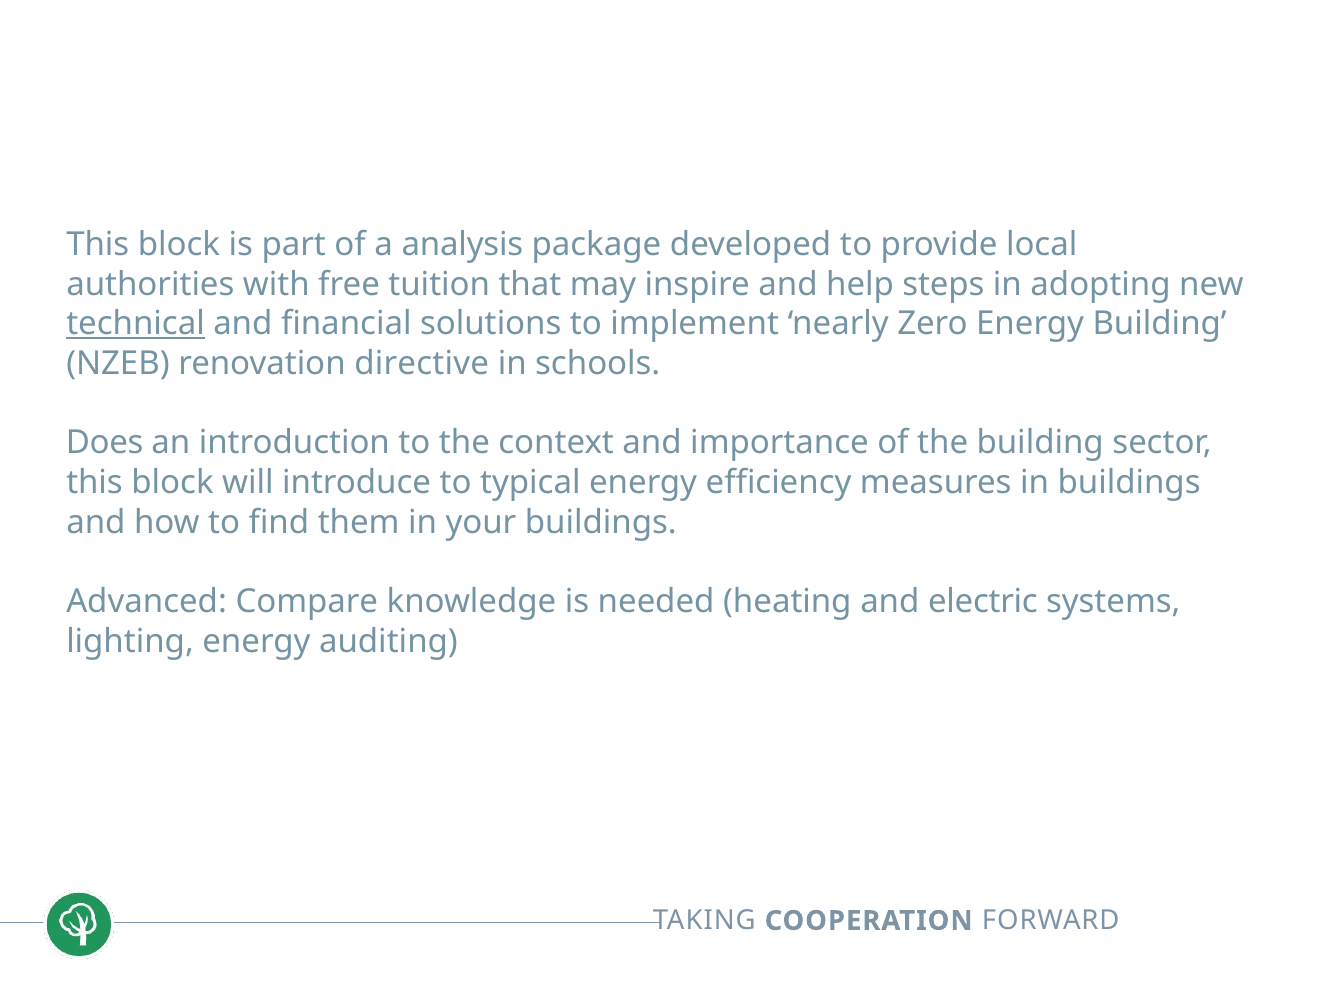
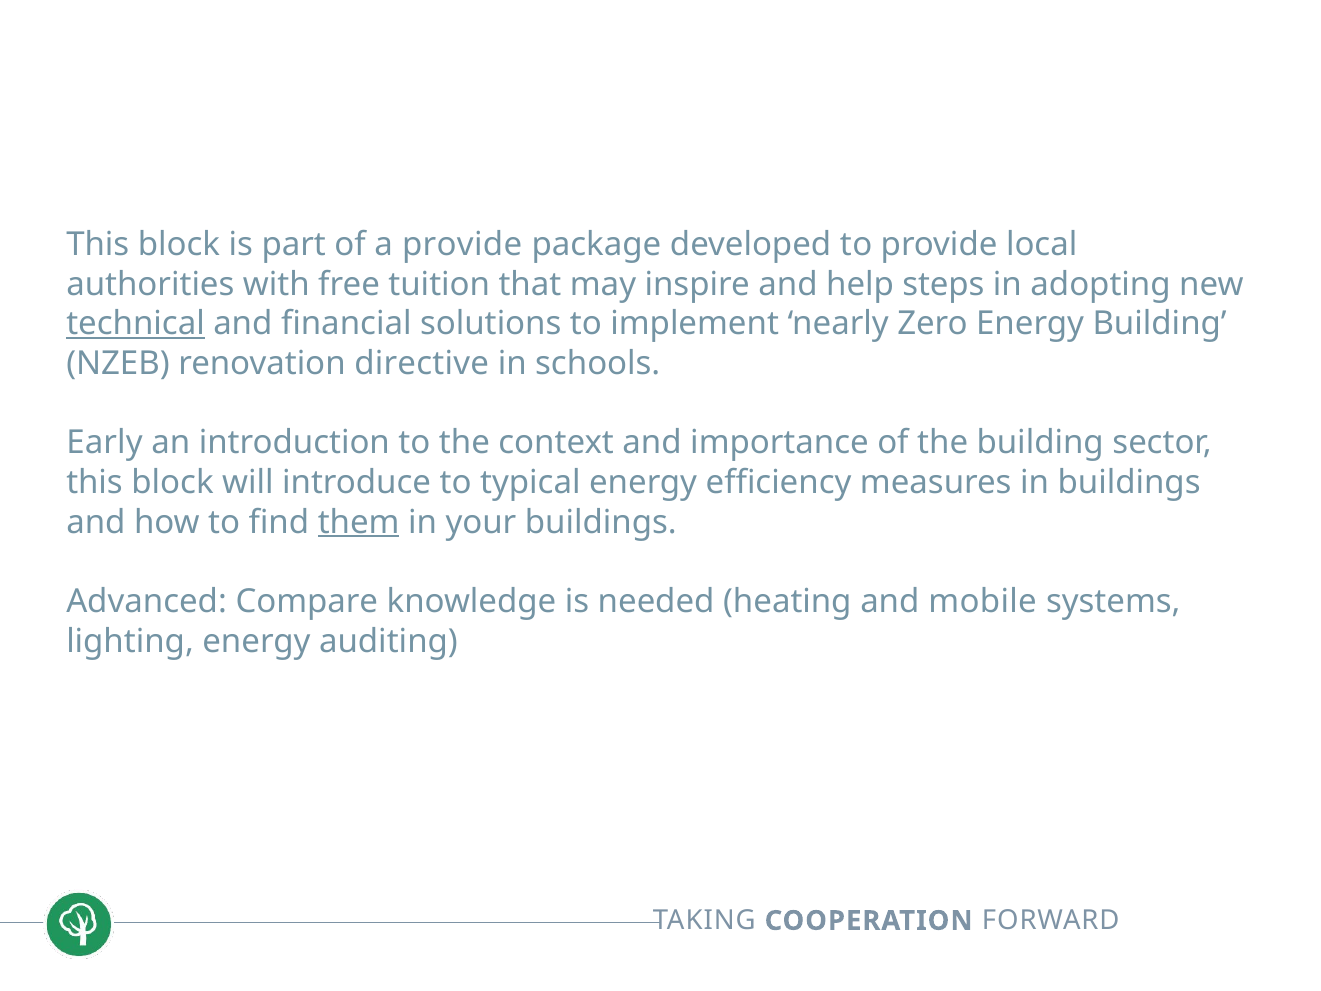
a analysis: analysis -> provide
Does: Does -> Early
them underline: none -> present
electric: electric -> mobile
